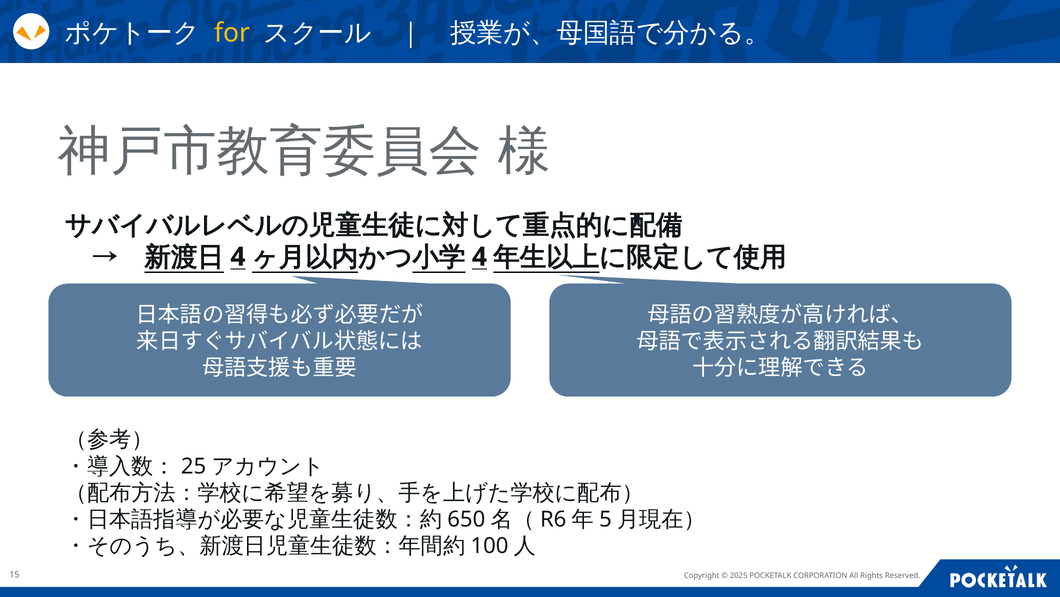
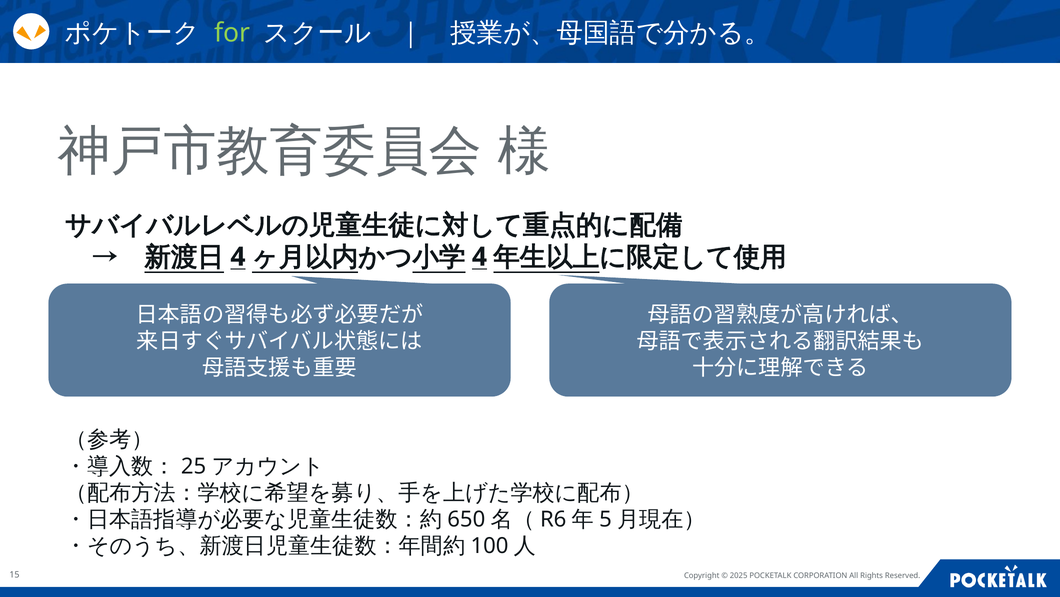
for colour: yellow -> light green
